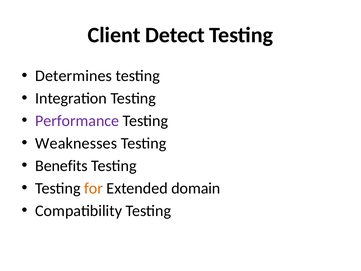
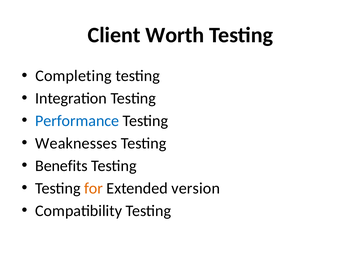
Detect: Detect -> Worth
Determines: Determines -> Completing
Performance colour: purple -> blue
domain: domain -> version
